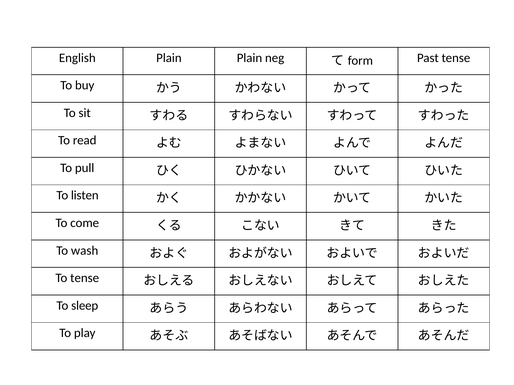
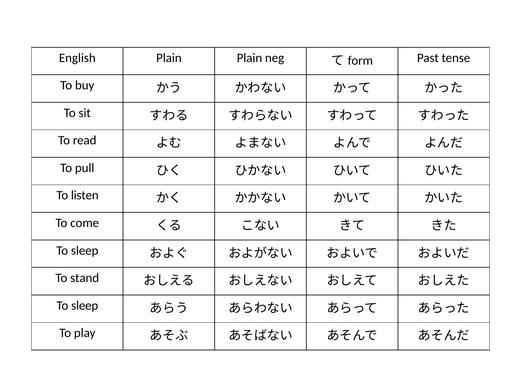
wash at (85, 251): wash -> sleep
To tense: tense -> stand
